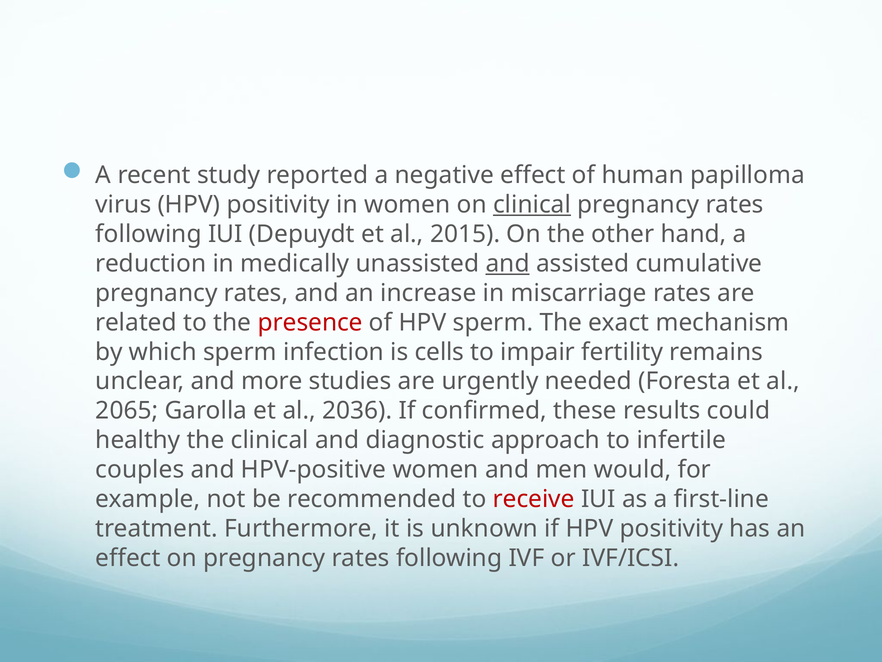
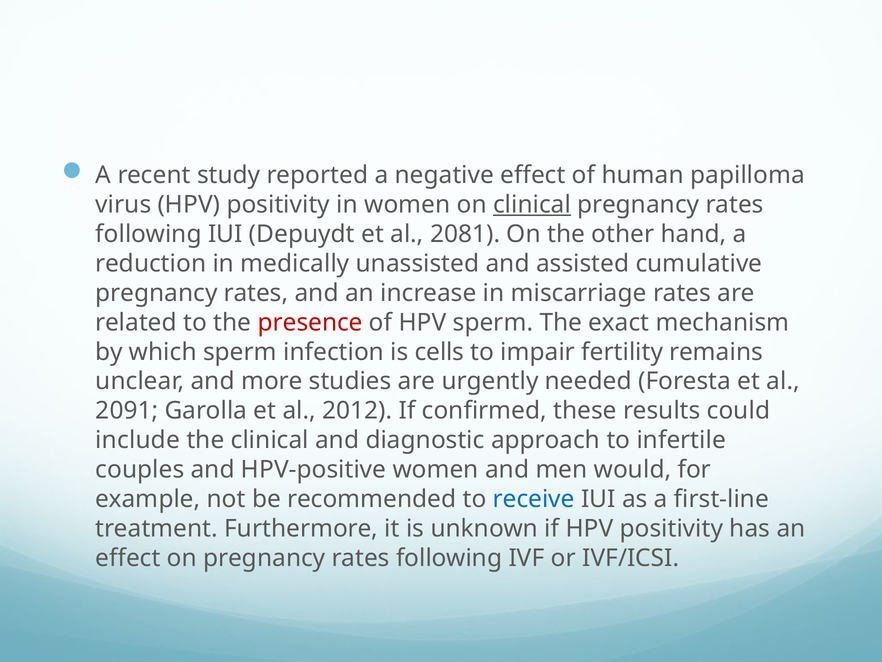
2015: 2015 -> 2081
and at (508, 263) underline: present -> none
2065: 2065 -> 2091
2036: 2036 -> 2012
healthy: healthy -> include
receive colour: red -> blue
